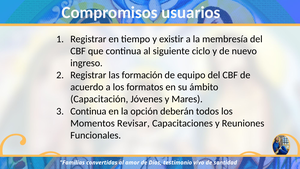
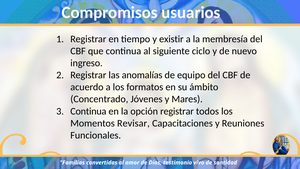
formación: formación -> anomalías
Capacitación: Capacitación -> Concentrado
opción deberán: deberán -> registrar
